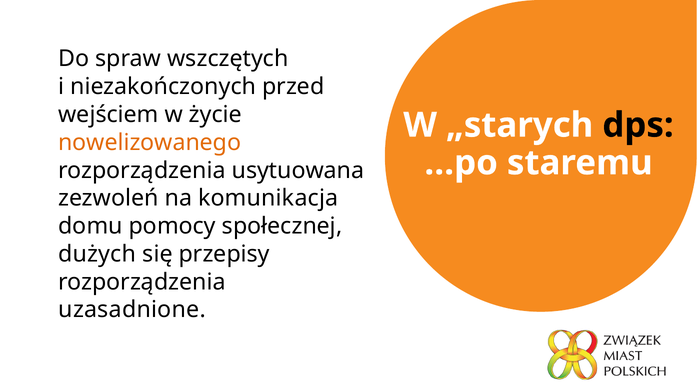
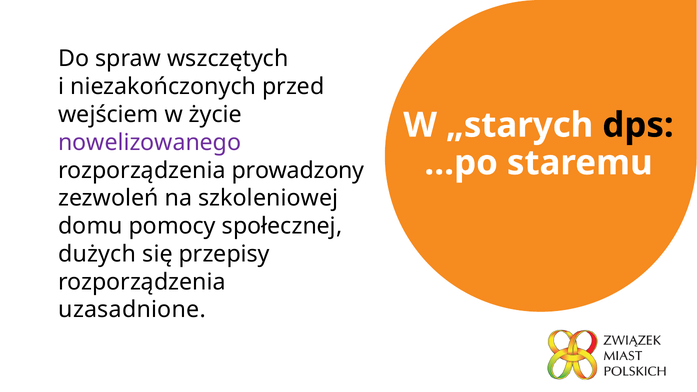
nowelizowanego colour: orange -> purple
usytuowana: usytuowana -> prowadzony
komunikacja: komunikacja -> szkoleniowej
